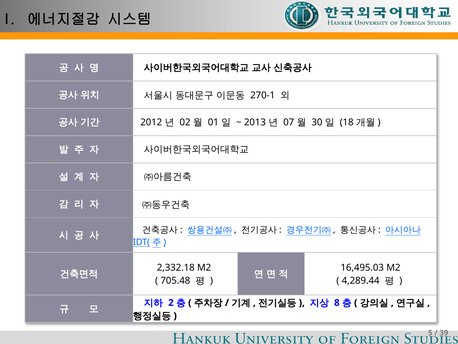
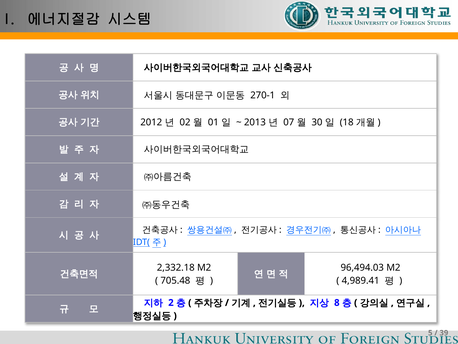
16,495.03: 16,495.03 -> 96,494.03
4,289.44: 4,289.44 -> 4,989.41
